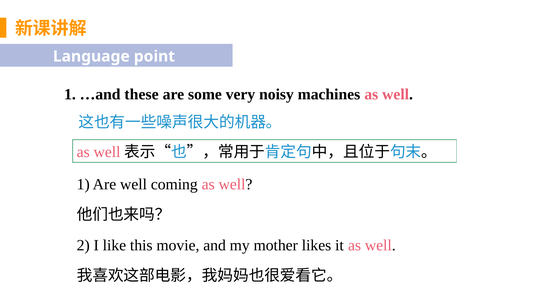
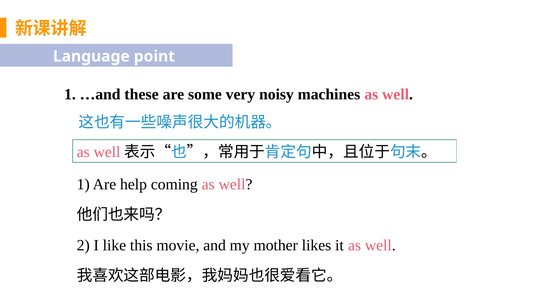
Are well: well -> help
